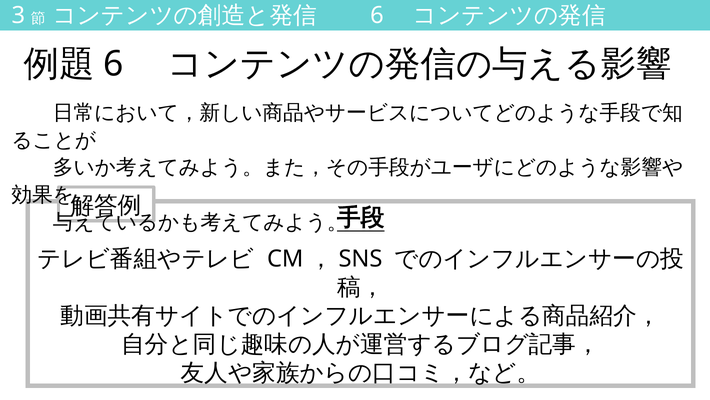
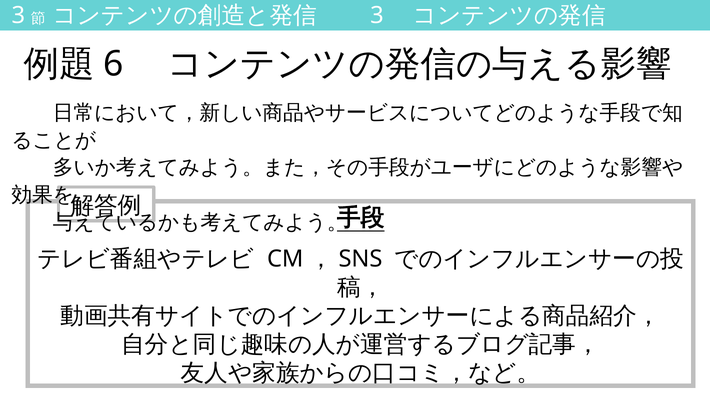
6 at (377, 15): 6 -> 3
